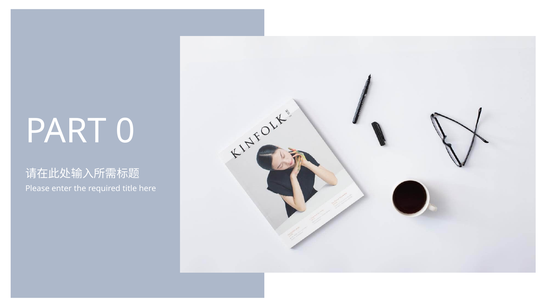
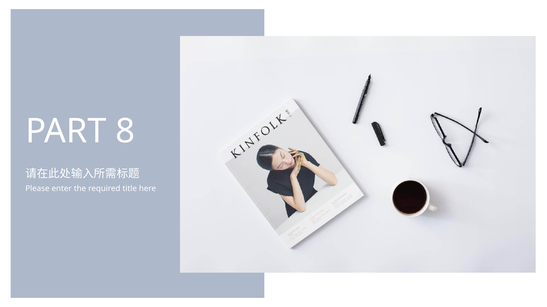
0: 0 -> 8
